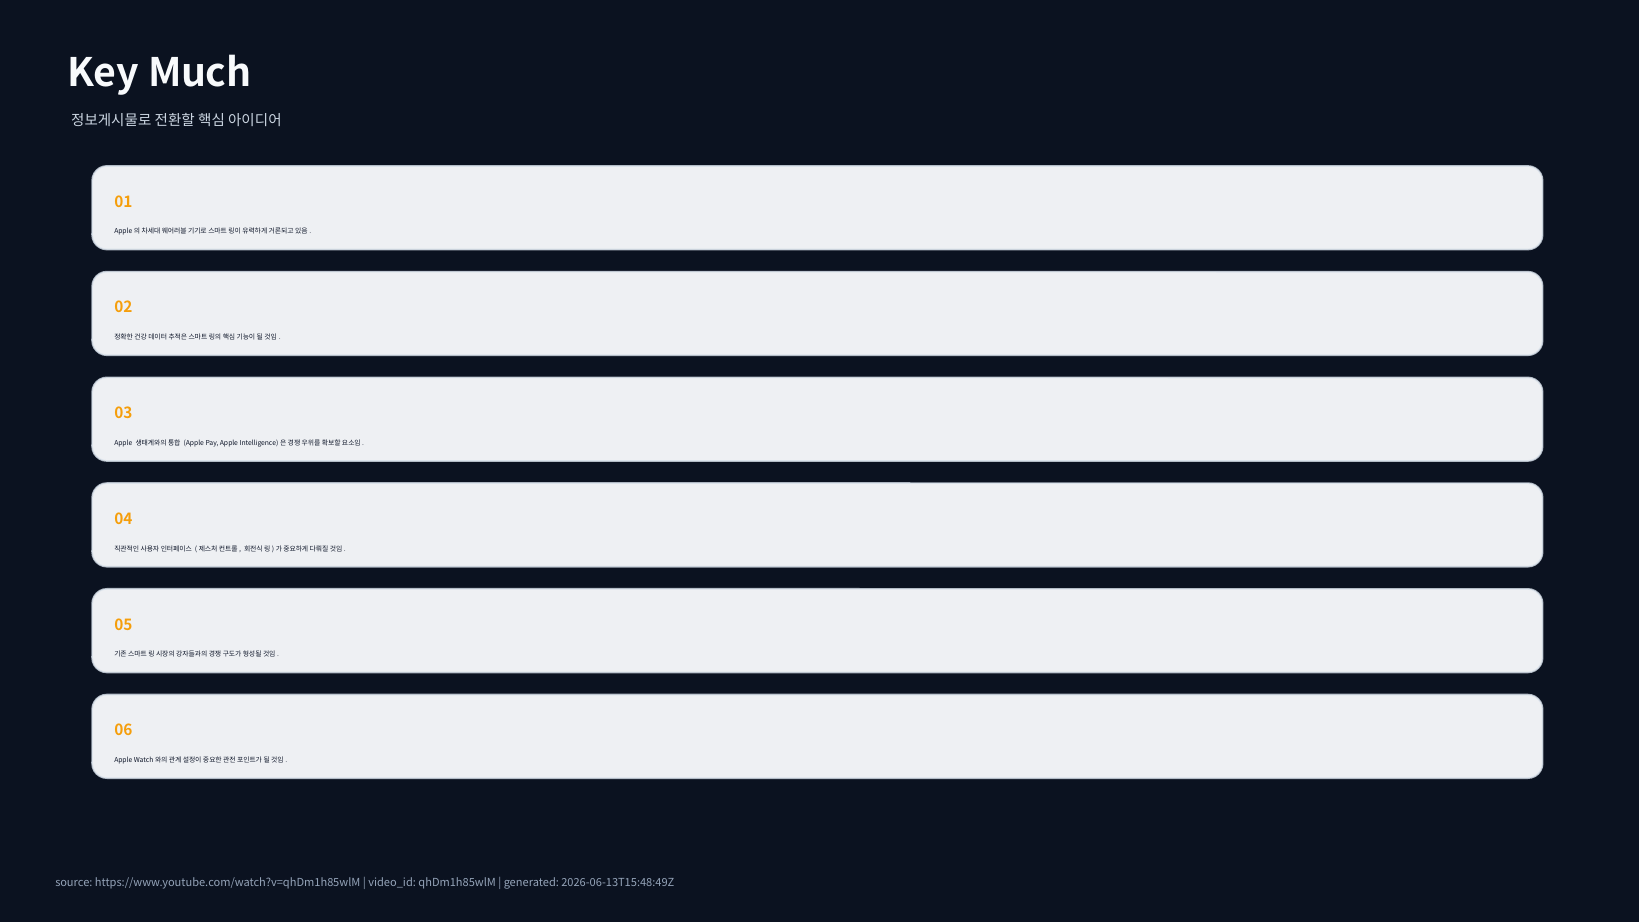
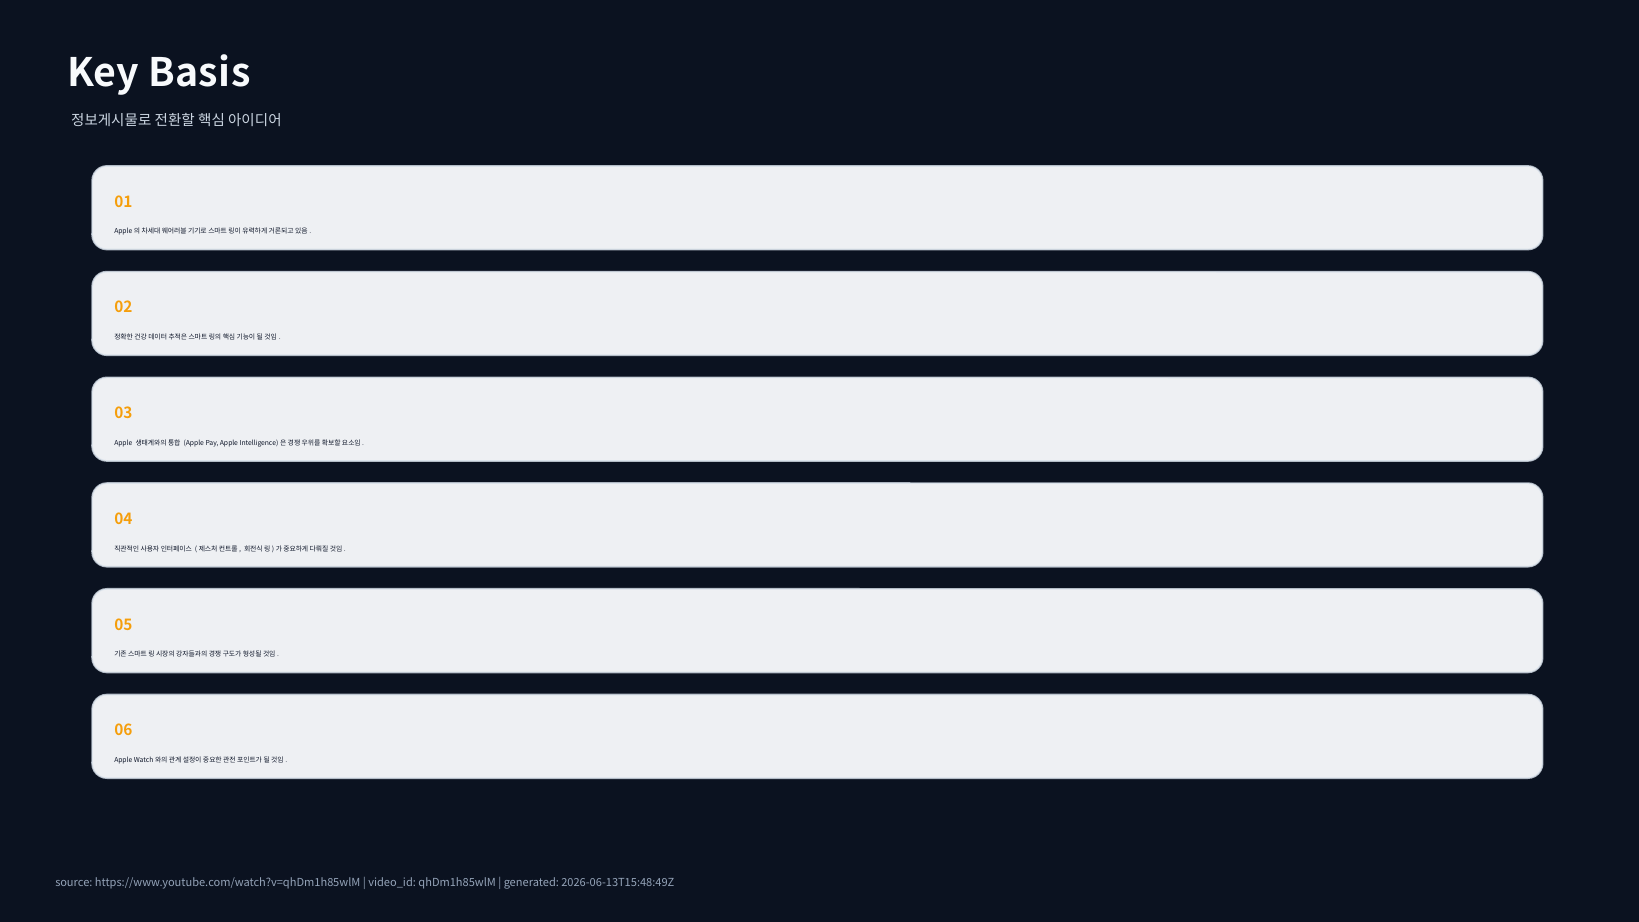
Much: Much -> Basis
